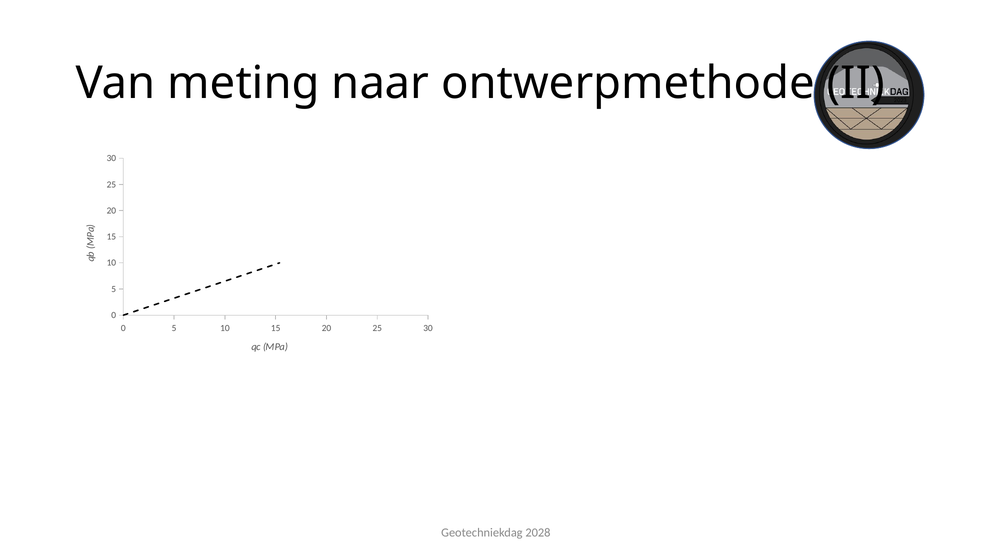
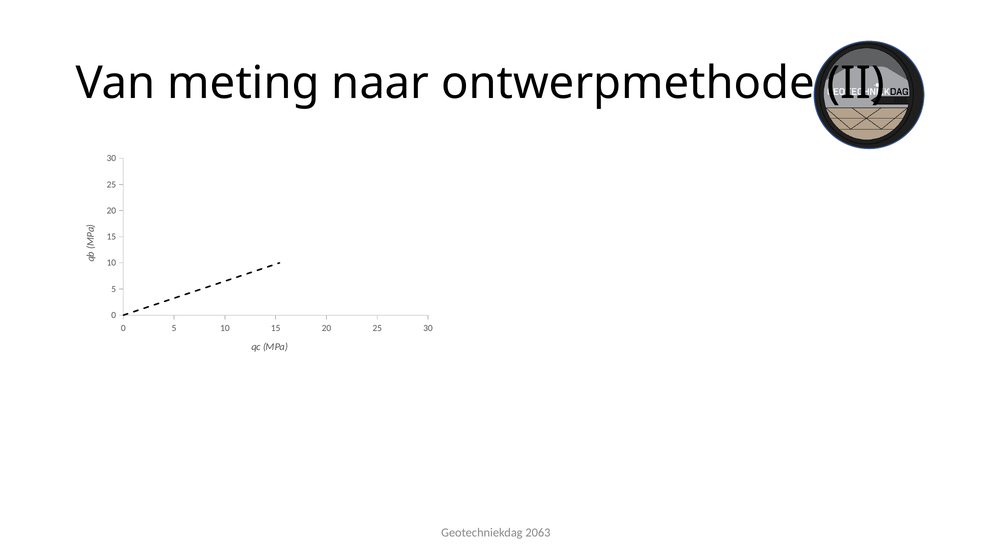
2028: 2028 -> 2063
